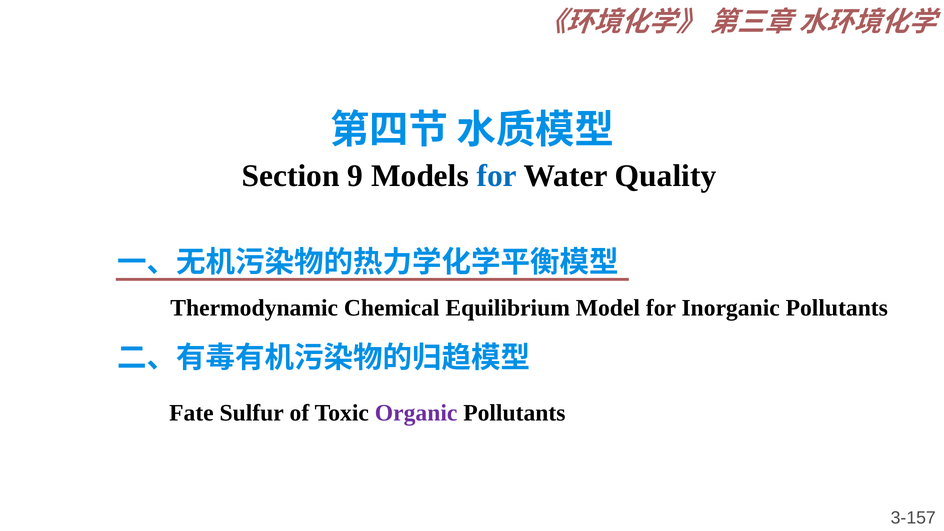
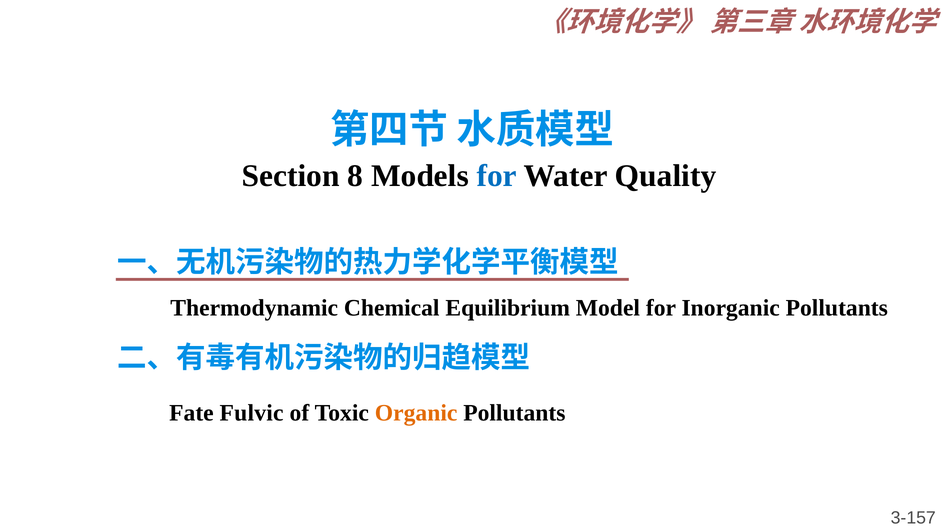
9: 9 -> 8
Sulfur: Sulfur -> Fulvic
Organic colour: purple -> orange
